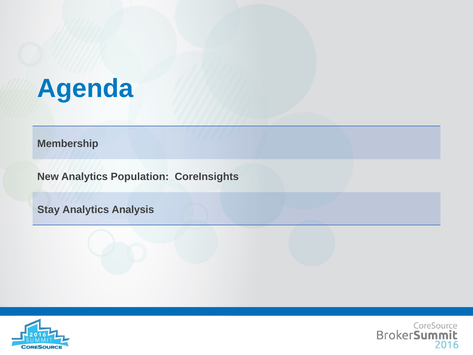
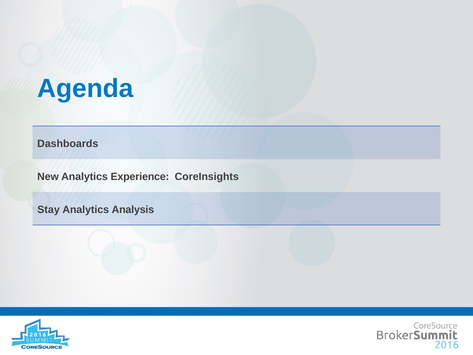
Membership: Membership -> Dashboards
Population: Population -> Experience
